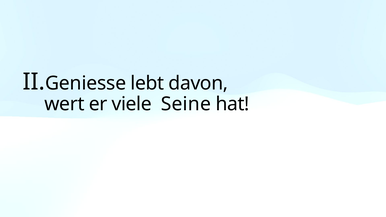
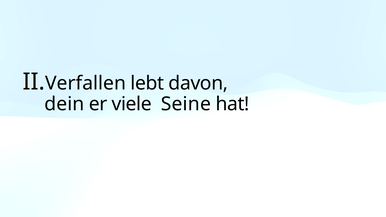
Geniesse: Geniesse -> Verfallen
wert: wert -> dein
